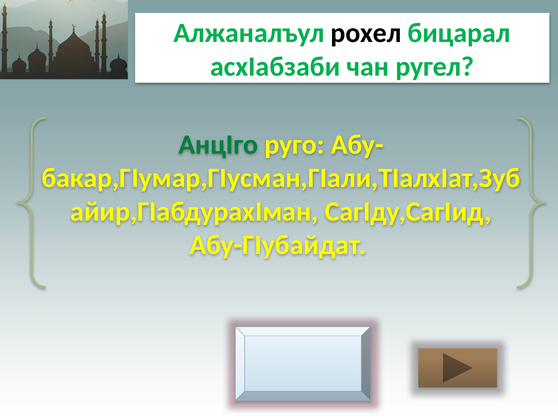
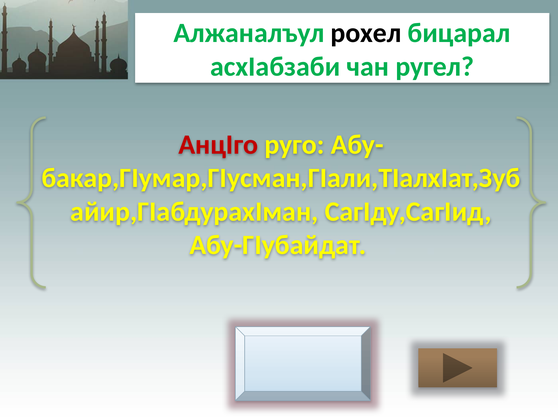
АнцIго colour: green -> red
